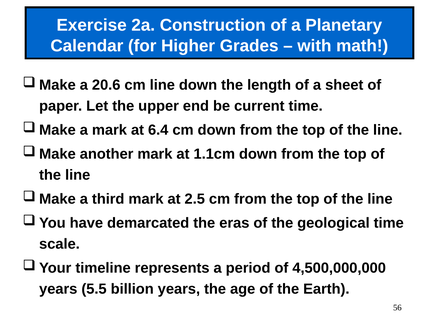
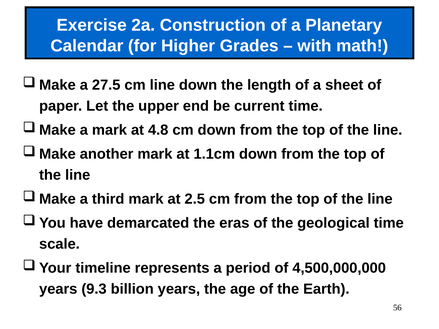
20.6: 20.6 -> 27.5
6.4: 6.4 -> 4.8
5.5: 5.5 -> 9.3
